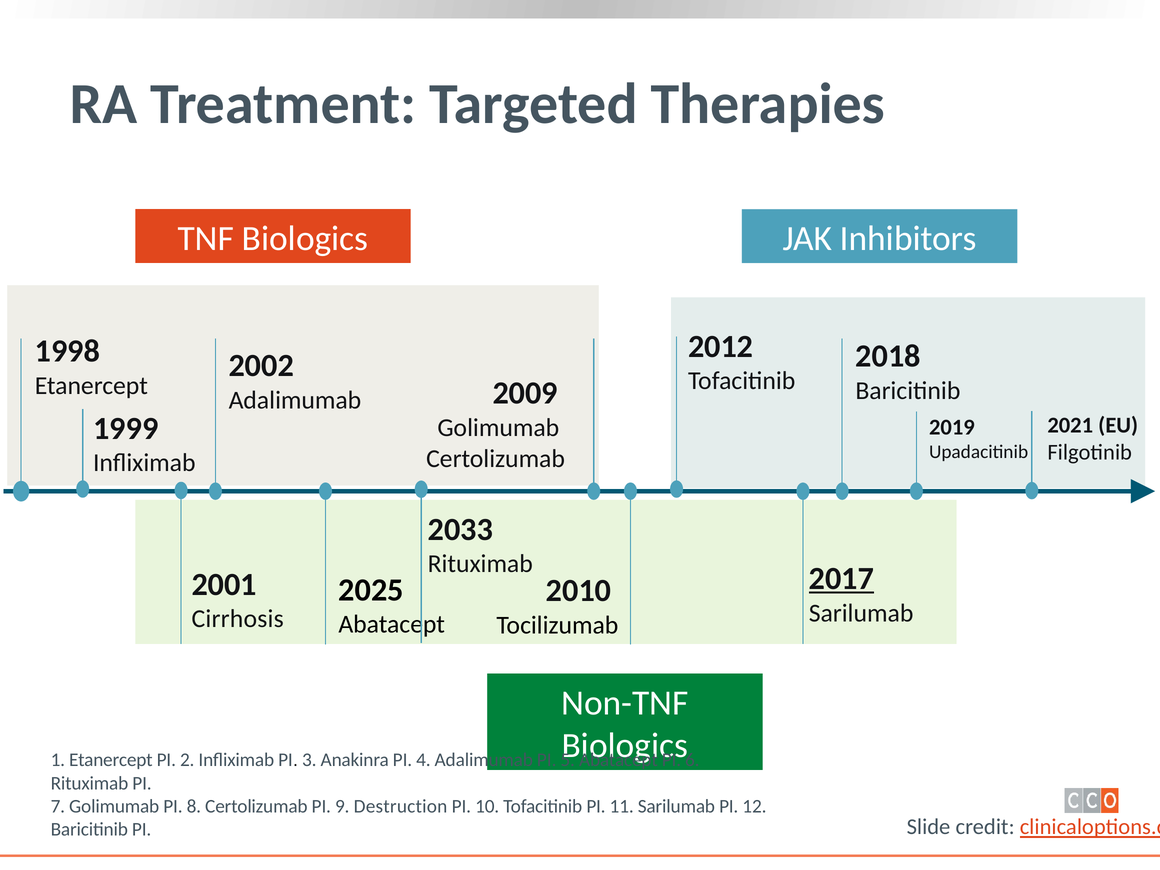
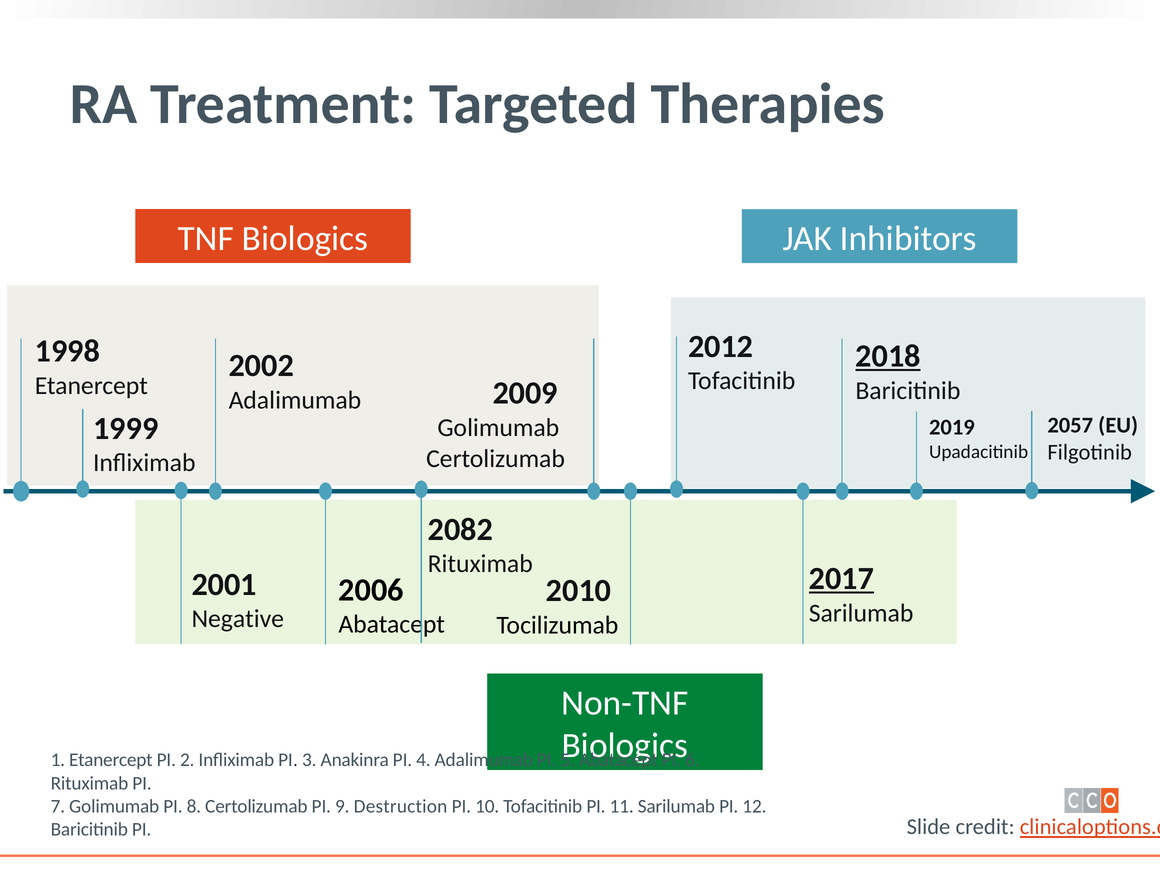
2018 underline: none -> present
2021: 2021 -> 2057
2033: 2033 -> 2082
2025: 2025 -> 2006
Cirrhosis: Cirrhosis -> Negative
